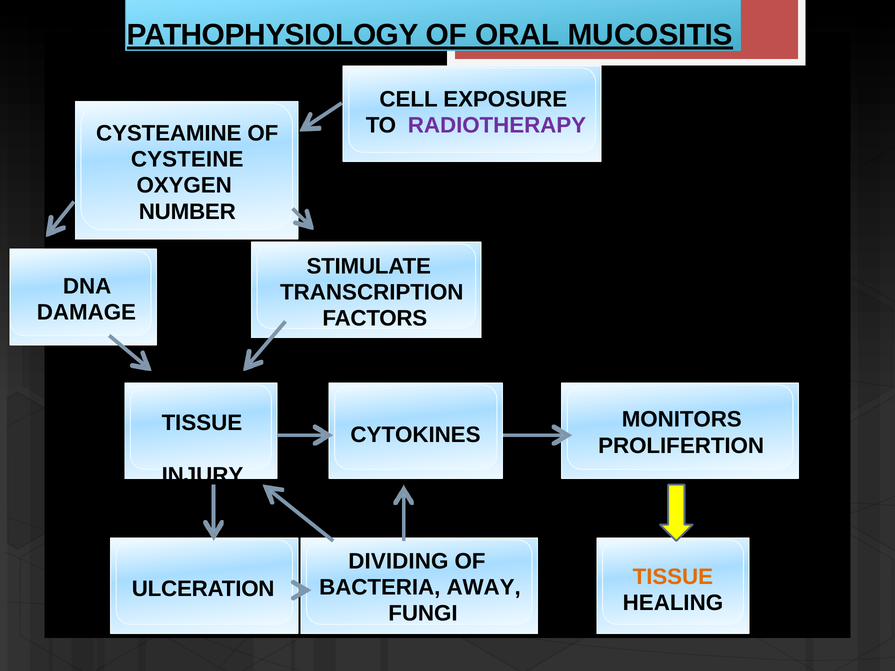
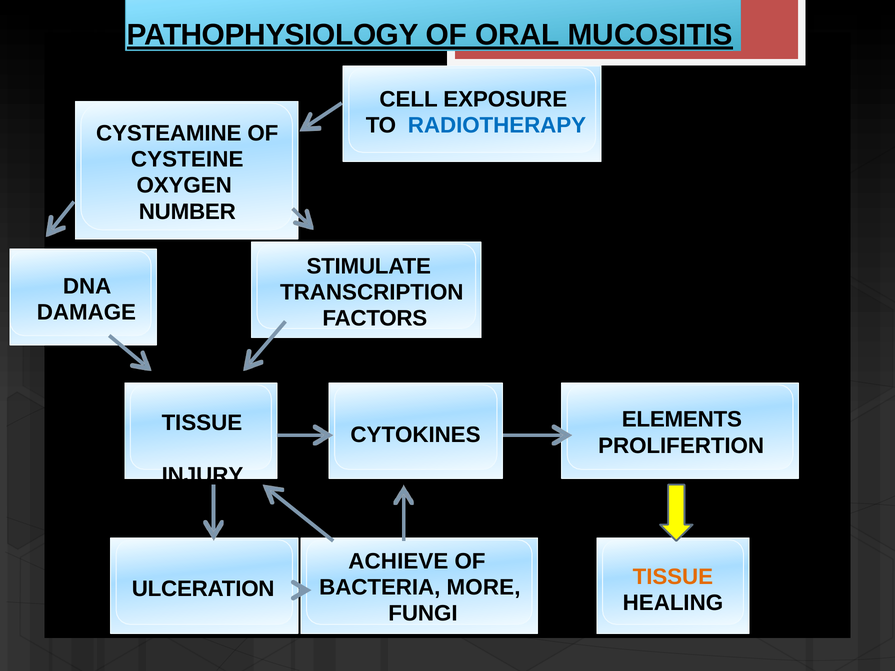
RADIOTHERAPY colour: purple -> blue
MONITORS: MONITORS -> ELEMENTS
DIVIDING: DIVIDING -> ACHIEVE
AWAY: AWAY -> MORE
